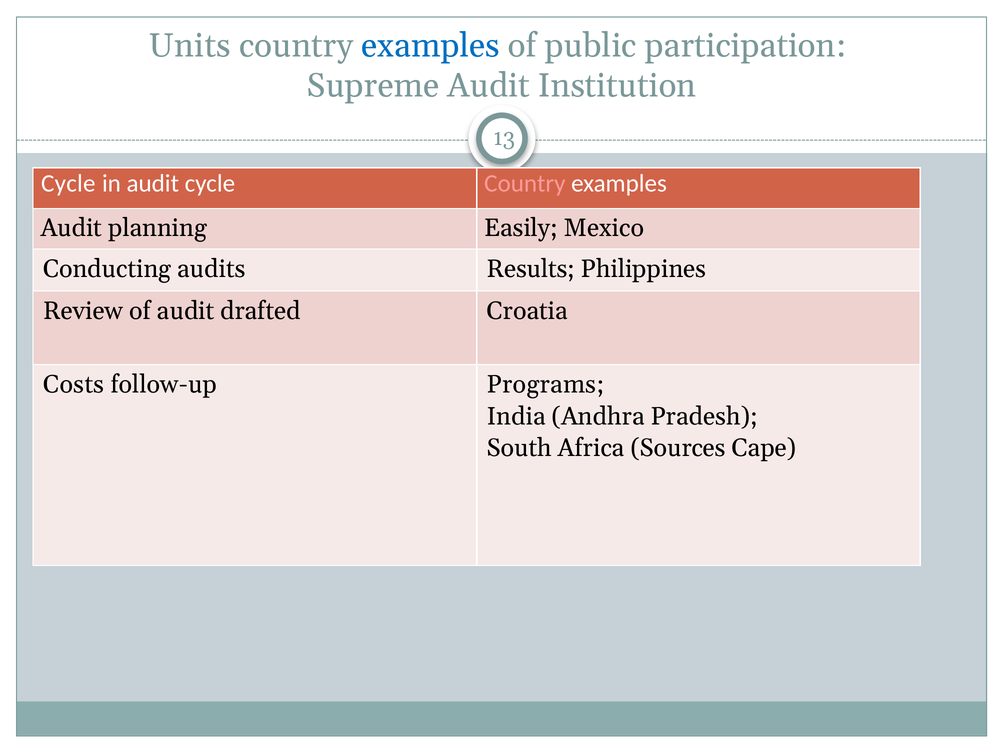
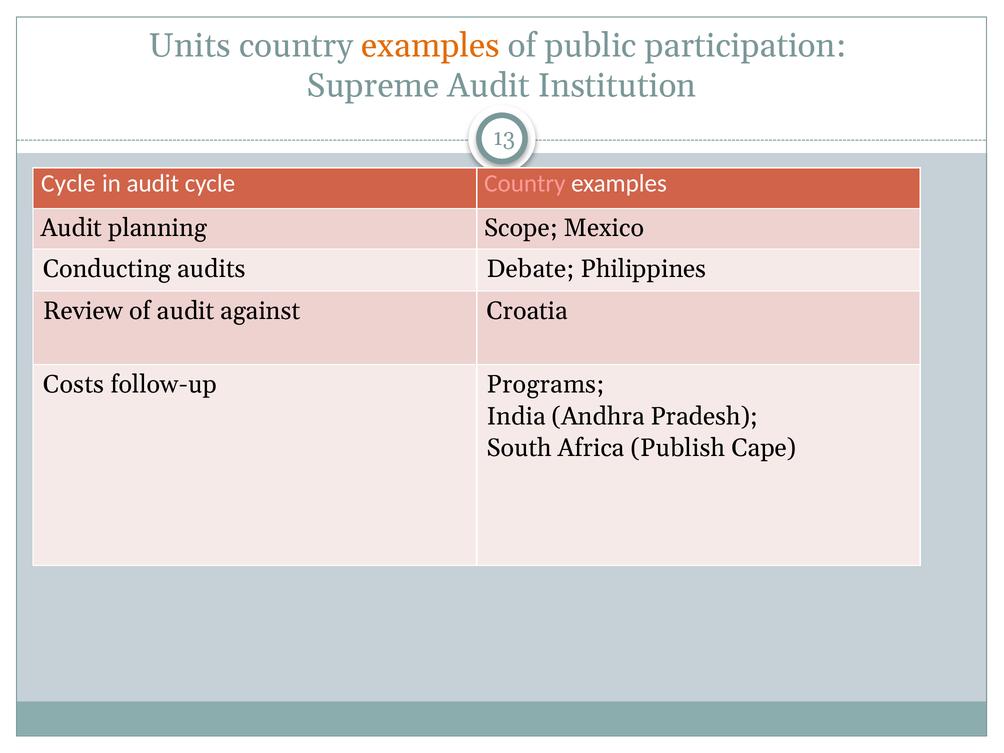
examples at (431, 46) colour: blue -> orange
Easily: Easily -> Scope
Results: Results -> Debate
drafted: drafted -> against
Sources: Sources -> Publish
